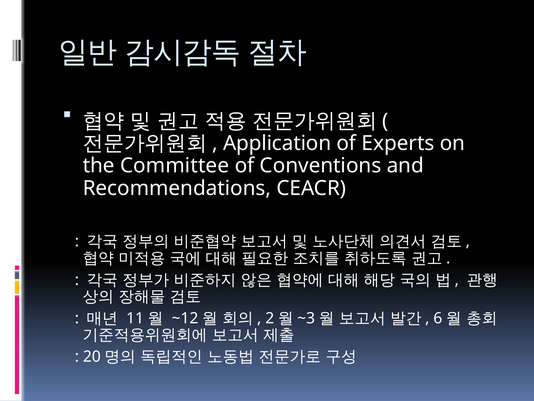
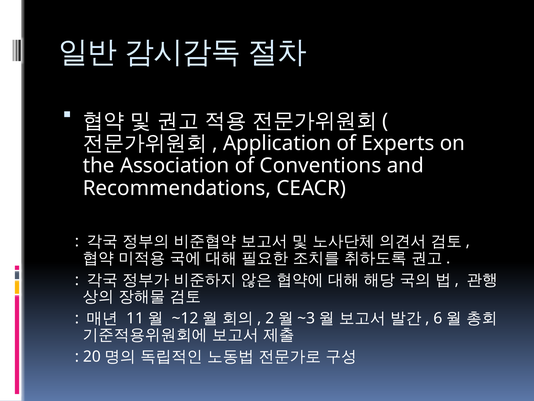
Committee: Committee -> Association
